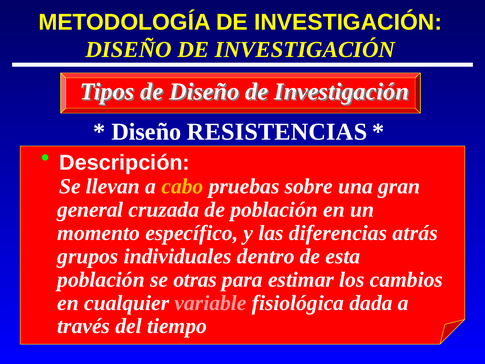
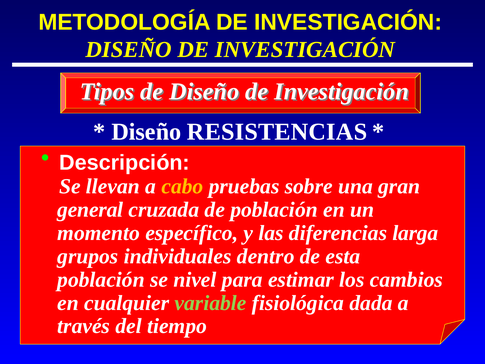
atrás: atrás -> larga
otras: otras -> nivel
variable colour: pink -> light green
